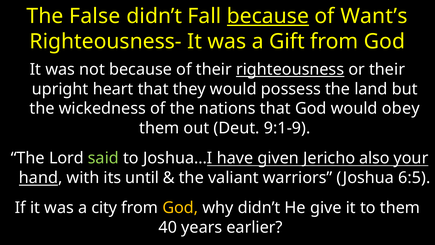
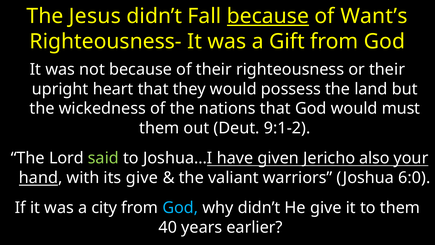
False: False -> Jesus
righteousness underline: present -> none
obey: obey -> must
9:1-9: 9:1-9 -> 9:1-2
its until: until -> give
6:5: 6:5 -> 6:0
God at (180, 208) colour: yellow -> light blue
